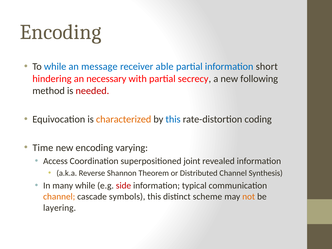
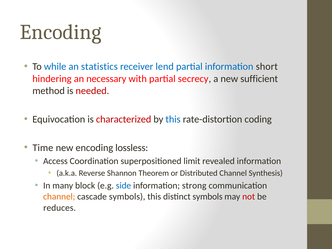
message: message -> statistics
able: able -> lend
following: following -> sufficient
characterized colour: orange -> red
varying: varying -> lossless
joint: joint -> limit
many while: while -> block
side colour: red -> blue
typical: typical -> strong
distinct scheme: scheme -> symbols
not colour: orange -> red
layering: layering -> reduces
